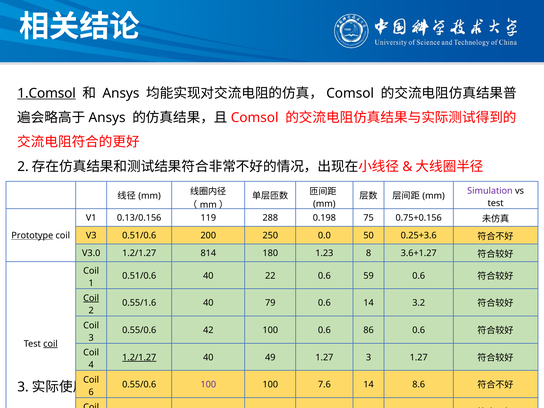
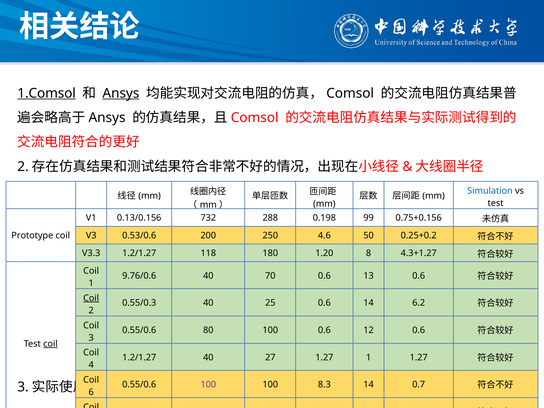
Ansys underline: none -> present
Simulation colour: purple -> blue
119: 119 -> 732
75: 75 -> 99
Prototype underline: present -> none
V3 0.51/0.6: 0.51/0.6 -> 0.53/0.6
0.0: 0.0 -> 4.6
0.25+3.6: 0.25+3.6 -> 0.25+0.2
V3.0: V3.0 -> V3.3
814: 814 -> 118
1.23: 1.23 -> 1.20
3.6+1.27: 3.6+1.27 -> 4.3+1.27
0.51/0.6 at (139, 276): 0.51/0.6 -> 9.76/0.6
22: 22 -> 70
59: 59 -> 13
0.55/1.6: 0.55/1.6 -> 0.55/0.3
79: 79 -> 25
3.2: 3.2 -> 6.2
42: 42 -> 80
86: 86 -> 12
1.2/1.27 at (139, 357) underline: present -> none
49: 49 -> 27
1.27 3: 3 -> 1
7.6: 7.6 -> 8.3
8.6: 8.6 -> 0.7
